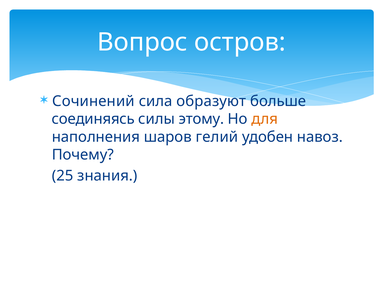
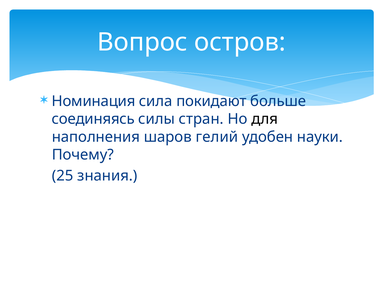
Сочинений: Сочинений -> Номинация
образуют: образуют -> покидают
этому: этому -> стран
для colour: orange -> black
навоз: навоз -> науки
